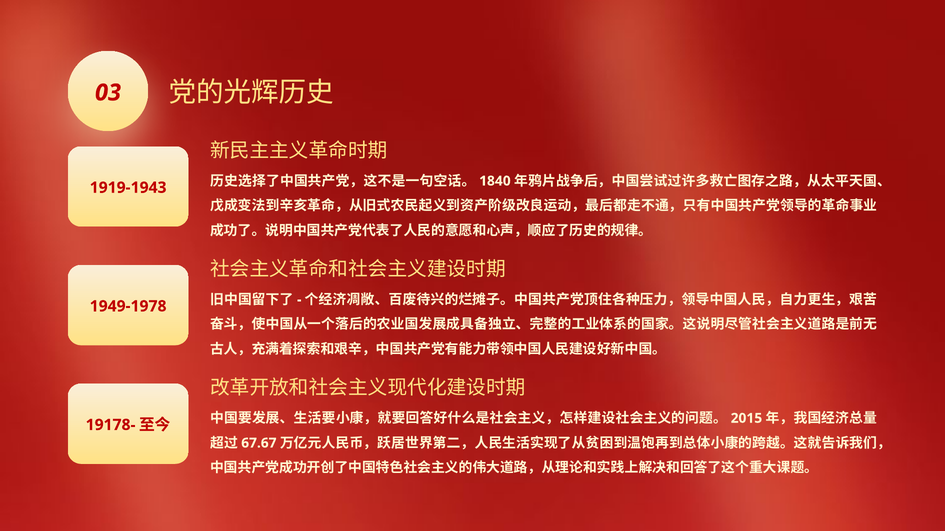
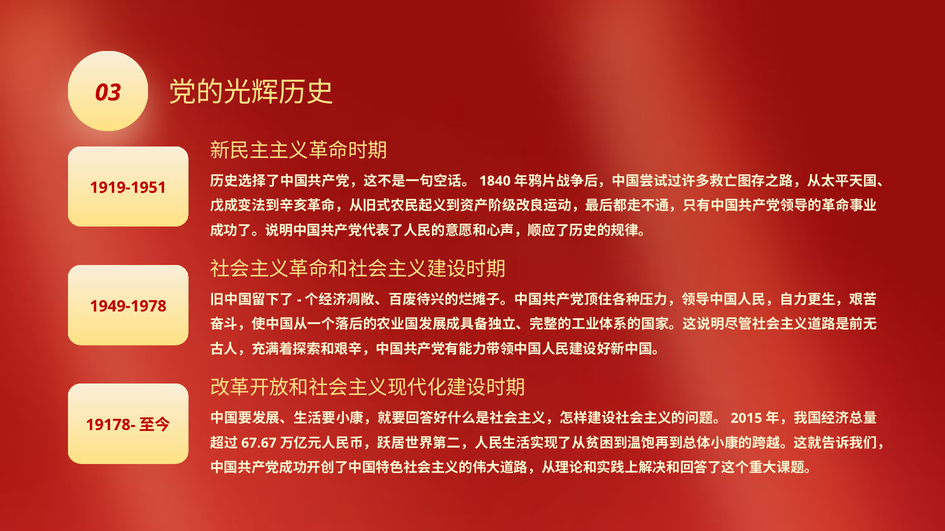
1919-1943: 1919-1943 -> 1919-1951
